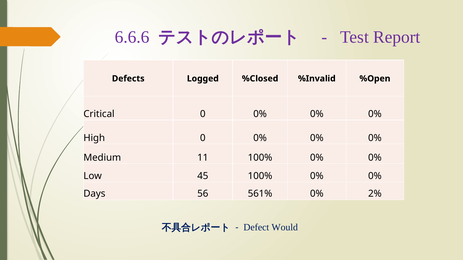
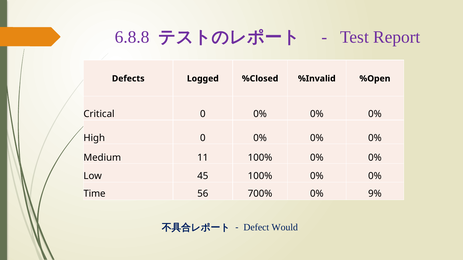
6.6.6: 6.6.6 -> 6.8.8
Days: Days -> Time
561%: 561% -> 700%
2%: 2% -> 9%
